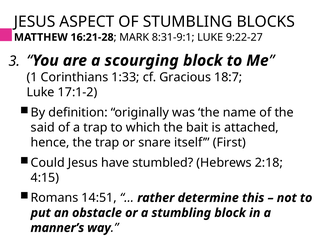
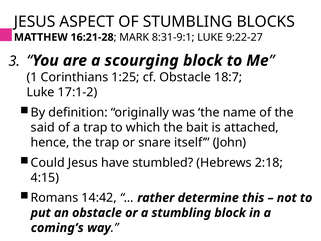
1:33: 1:33 -> 1:25
cf Gracious: Gracious -> Obstacle
First: First -> John
14:51: 14:51 -> 14:42
manner’s: manner’s -> coming’s
